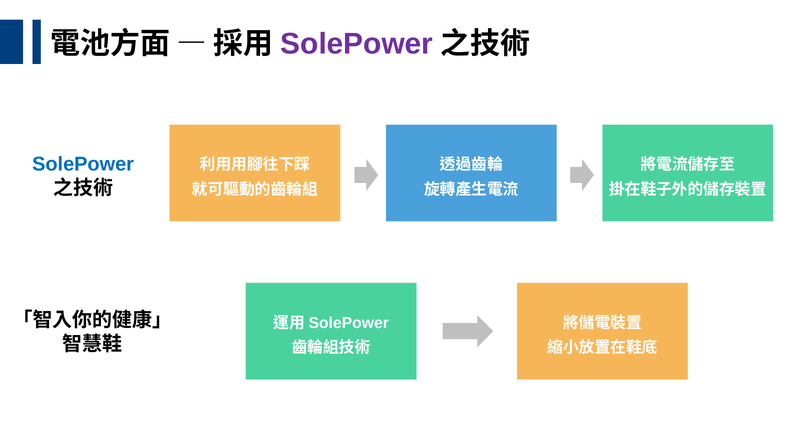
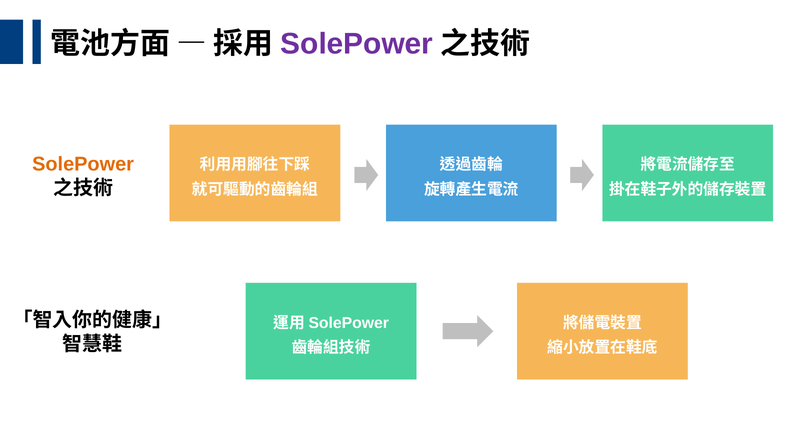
SolePower at (83, 164) colour: blue -> orange
